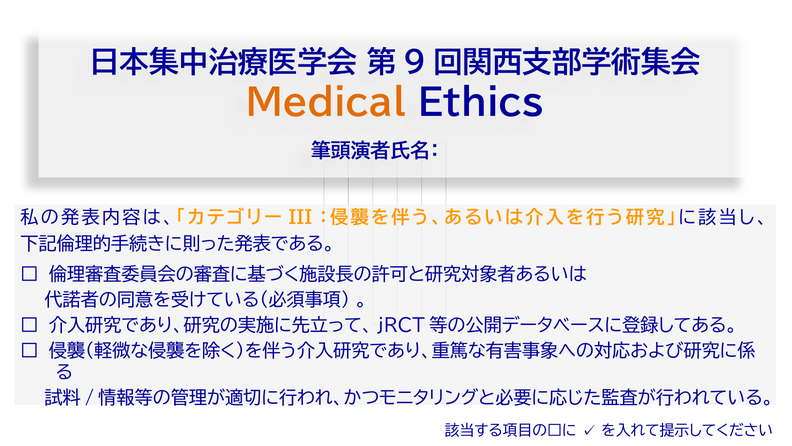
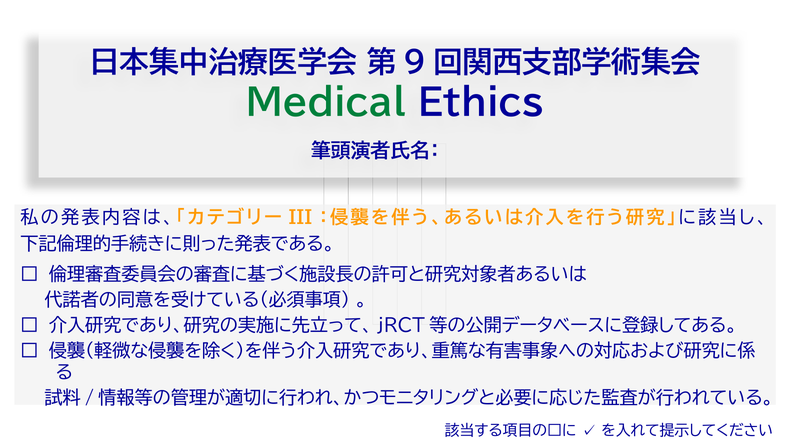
Medical colour: orange -> green
